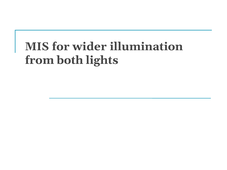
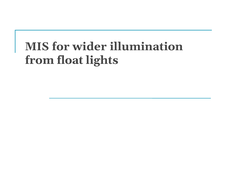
both: both -> float
